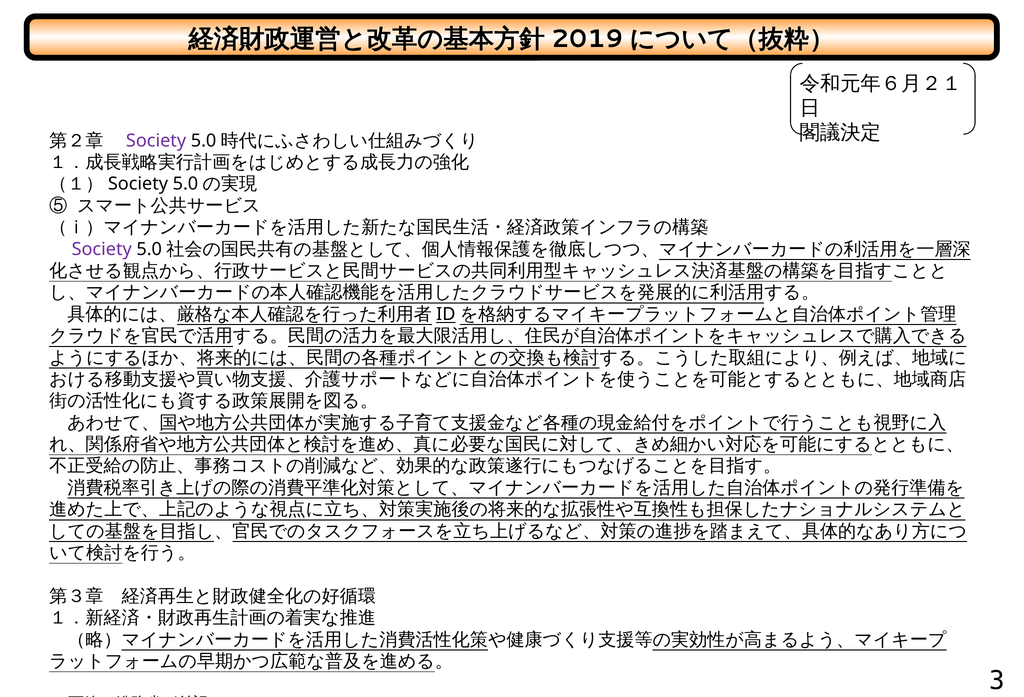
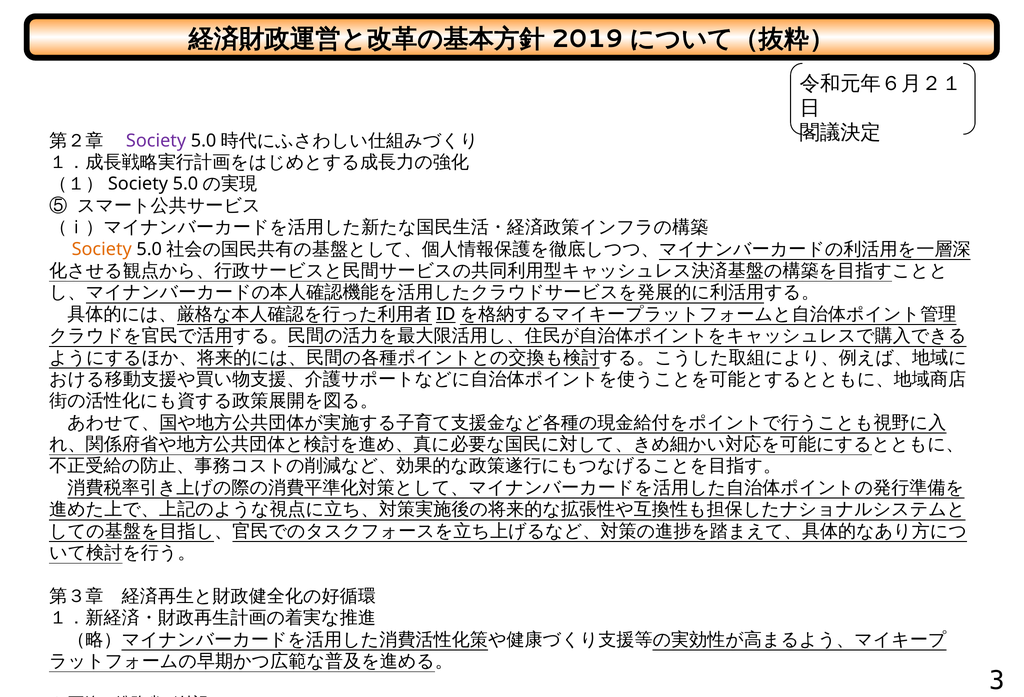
Society at (102, 249) colour: purple -> orange
